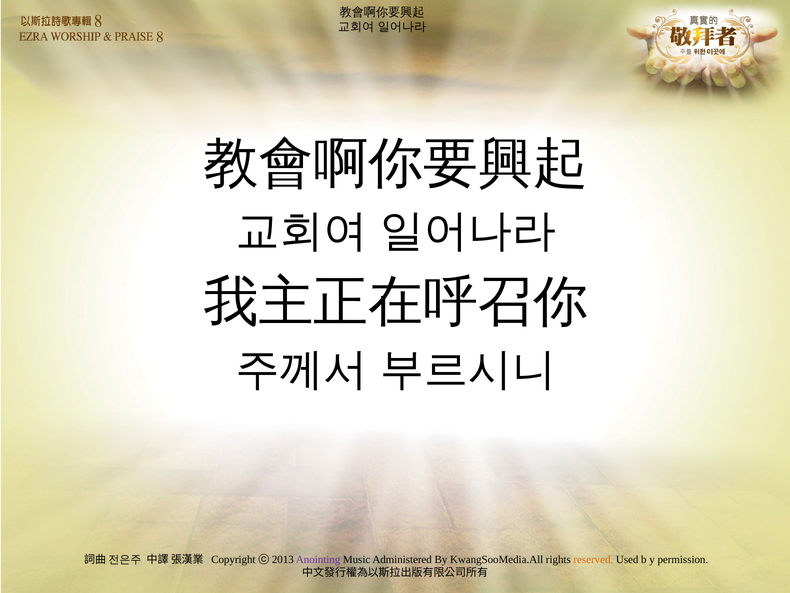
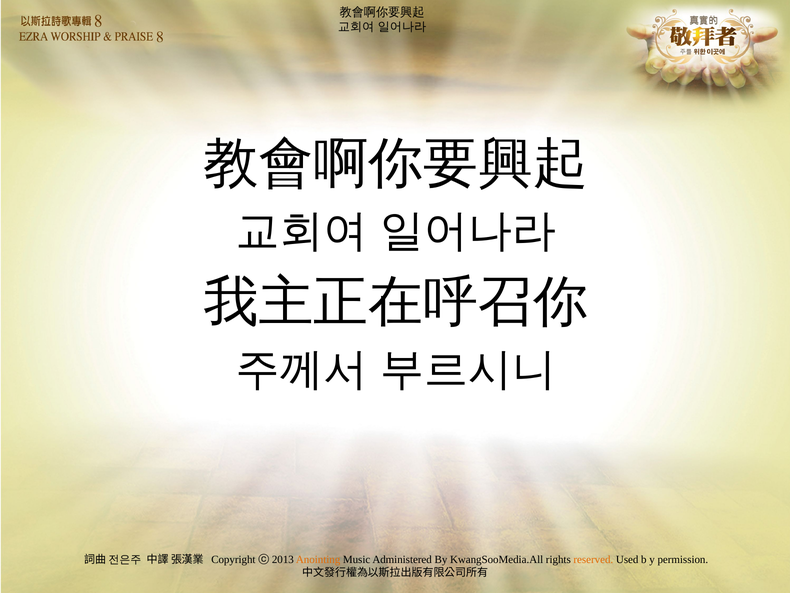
Anointing colour: purple -> orange
